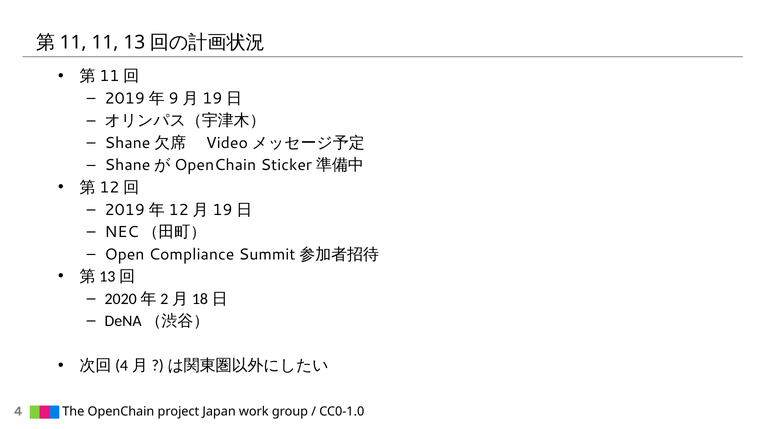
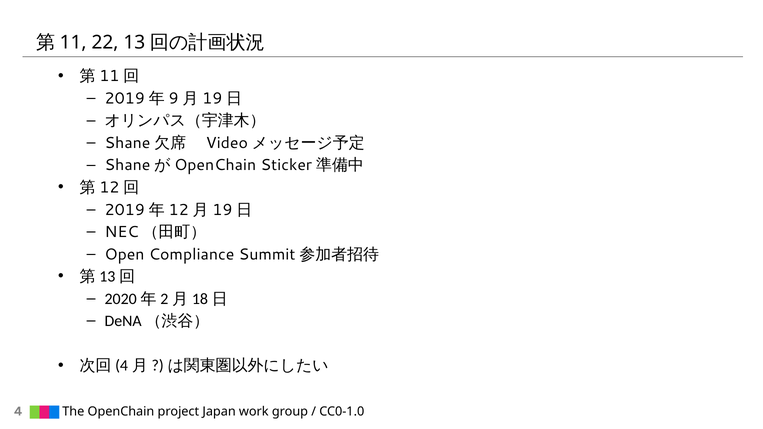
11 at (105, 42): 11 -> 22
